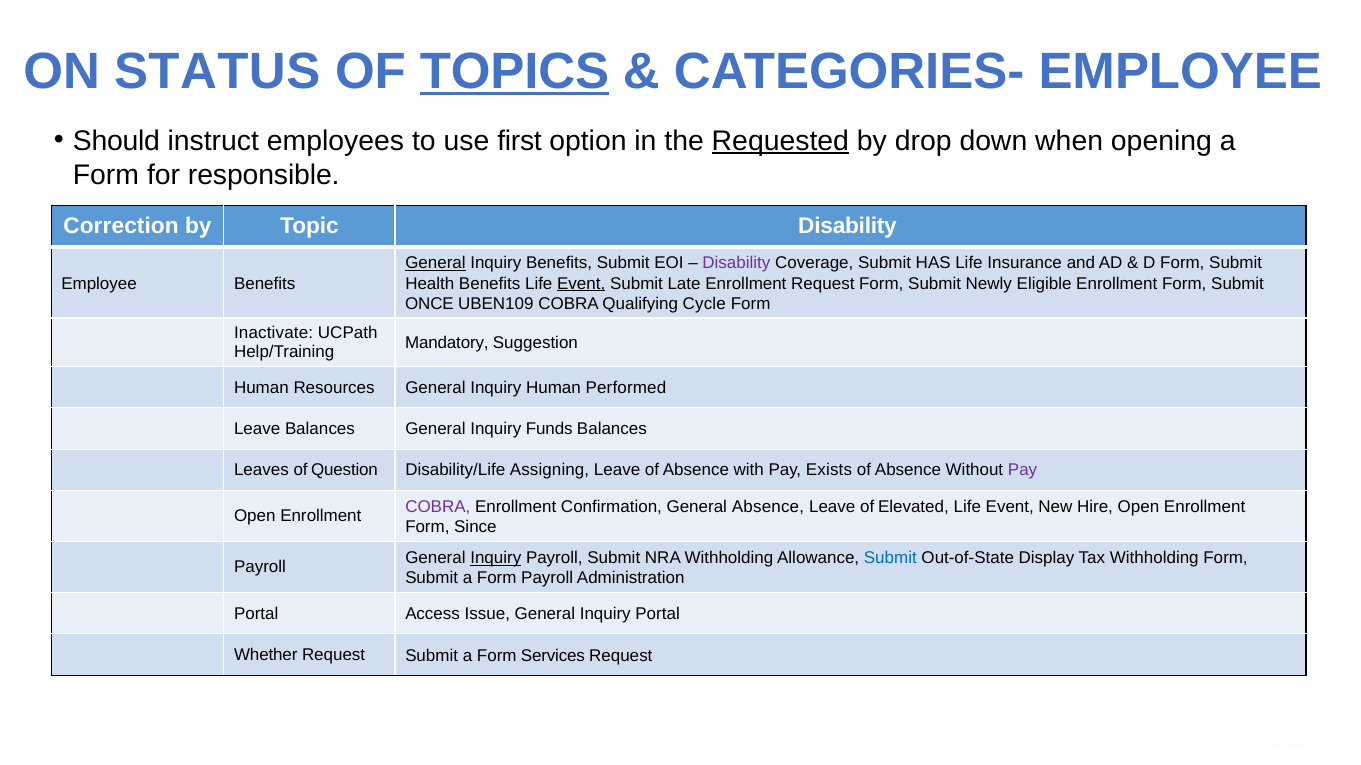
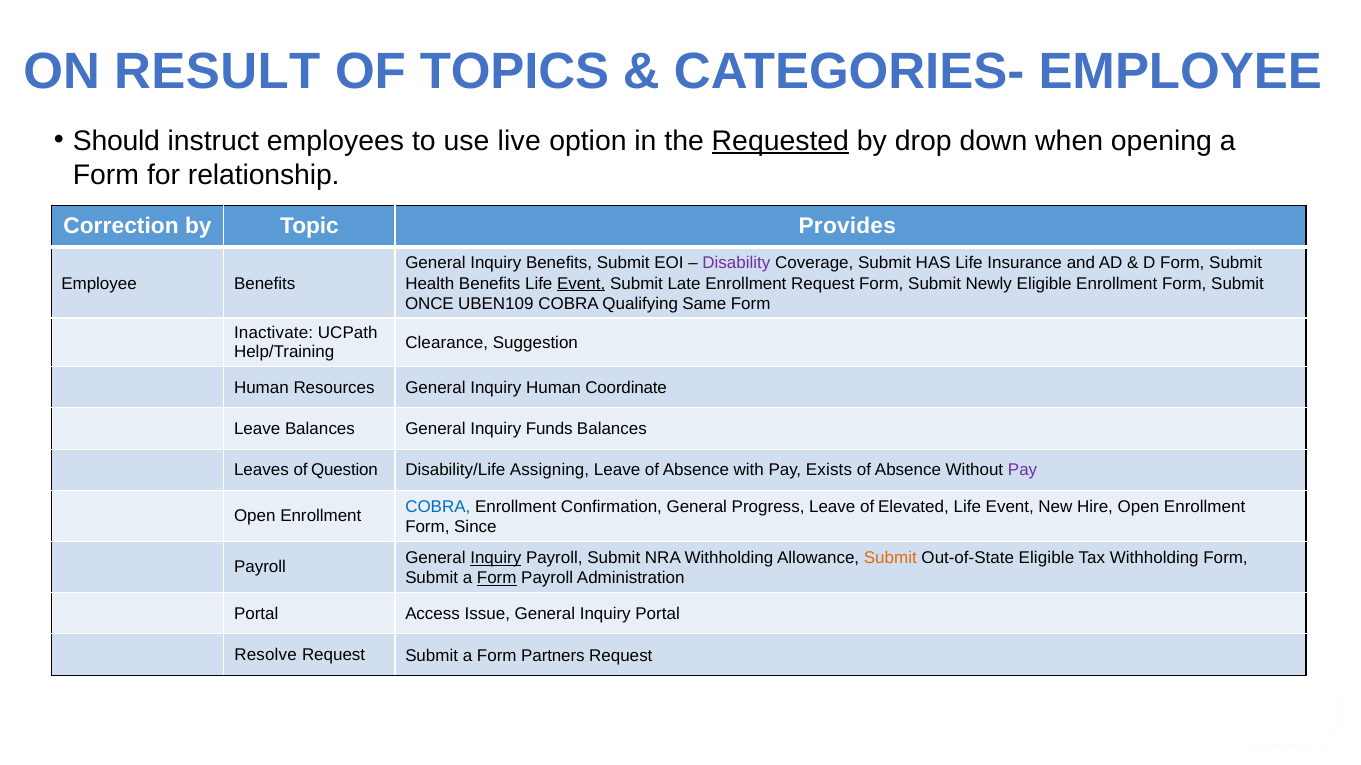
STATUS: STATUS -> RESULT
TOPICS underline: present -> none
first: first -> live
responsible: responsible -> relationship
Topic Disability: Disability -> Provides
General at (435, 263) underline: present -> none
Cycle: Cycle -> Same
Mandatory: Mandatory -> Clearance
Performed: Performed -> Coordinate
COBRA at (438, 507) colour: purple -> blue
General Absence: Absence -> Progress
Submit at (890, 558) colour: blue -> orange
Out-of-State Display: Display -> Eligible
Form at (497, 579) underline: none -> present
Whether: Whether -> Resolve
Services: Services -> Partners
